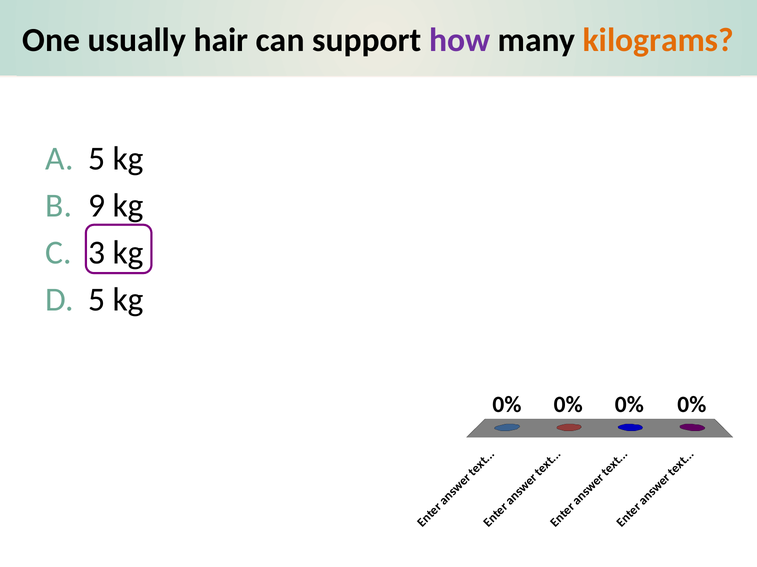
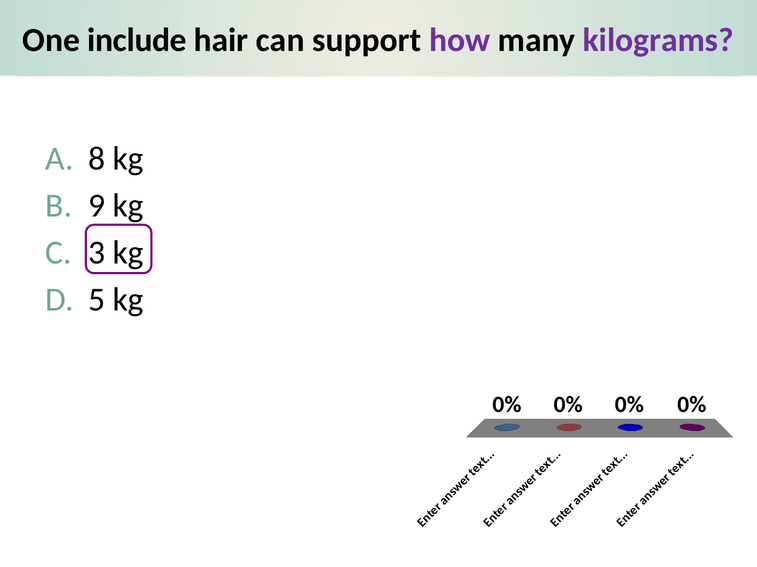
usually: usually -> include
kilograms colour: orange -> purple
5 at (97, 159): 5 -> 8
